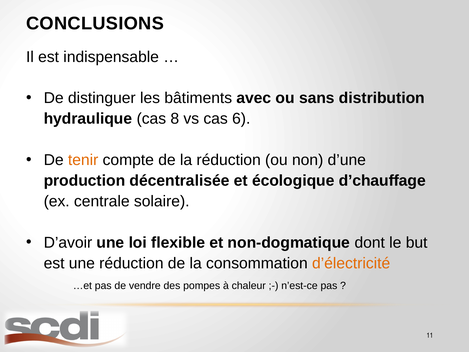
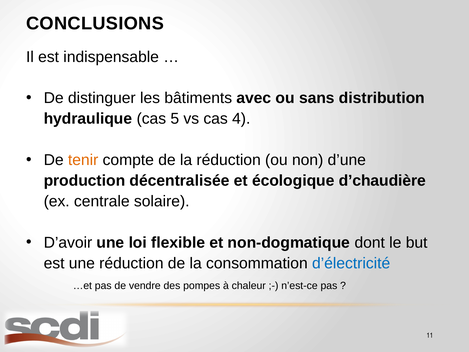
8: 8 -> 5
6: 6 -> 4
d’chauffage: d’chauffage -> d’chaudière
d’électricité colour: orange -> blue
